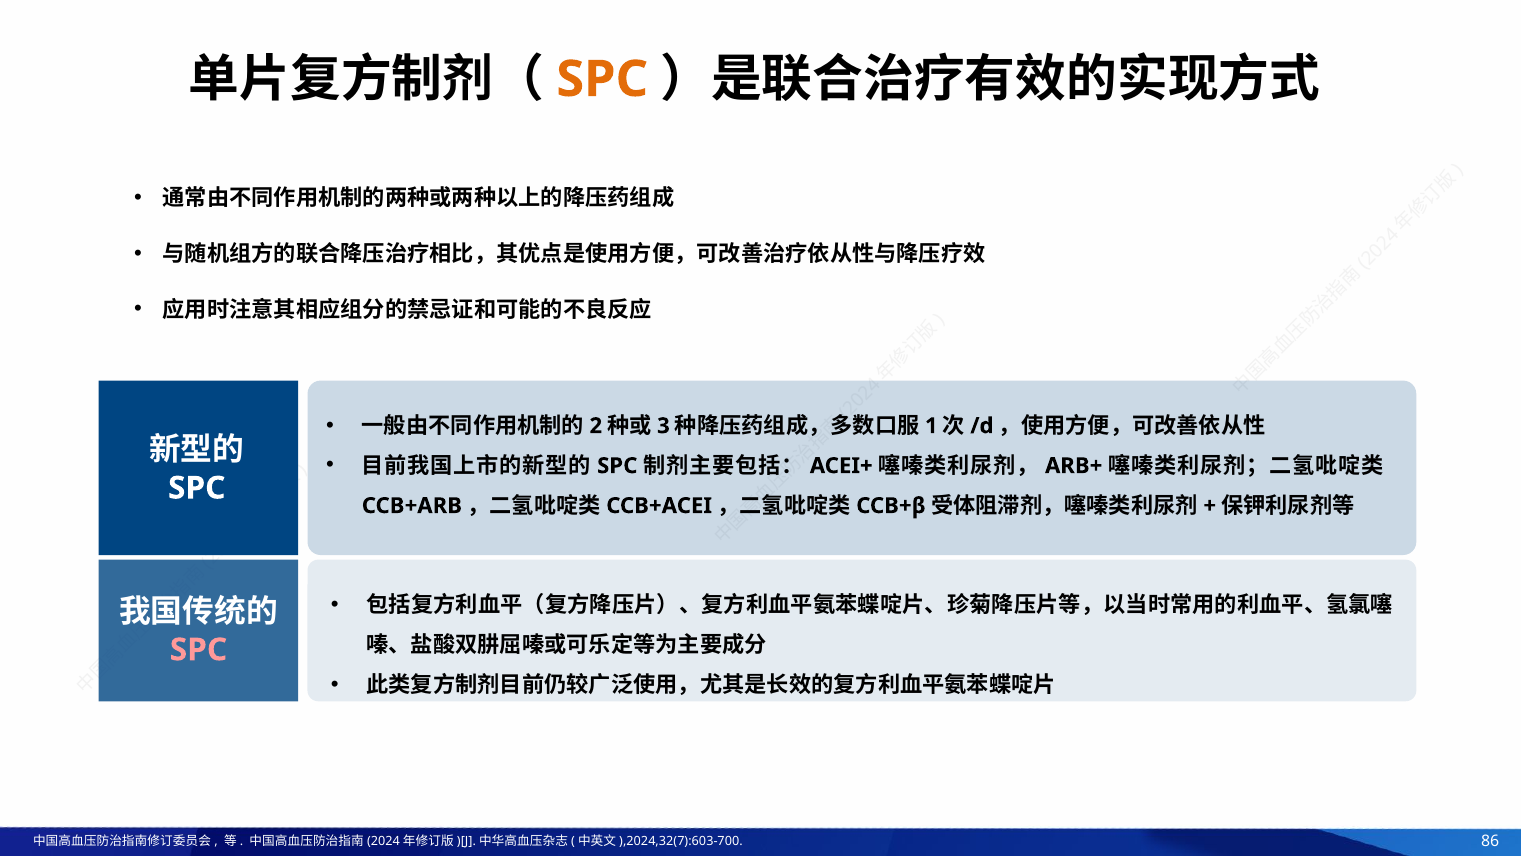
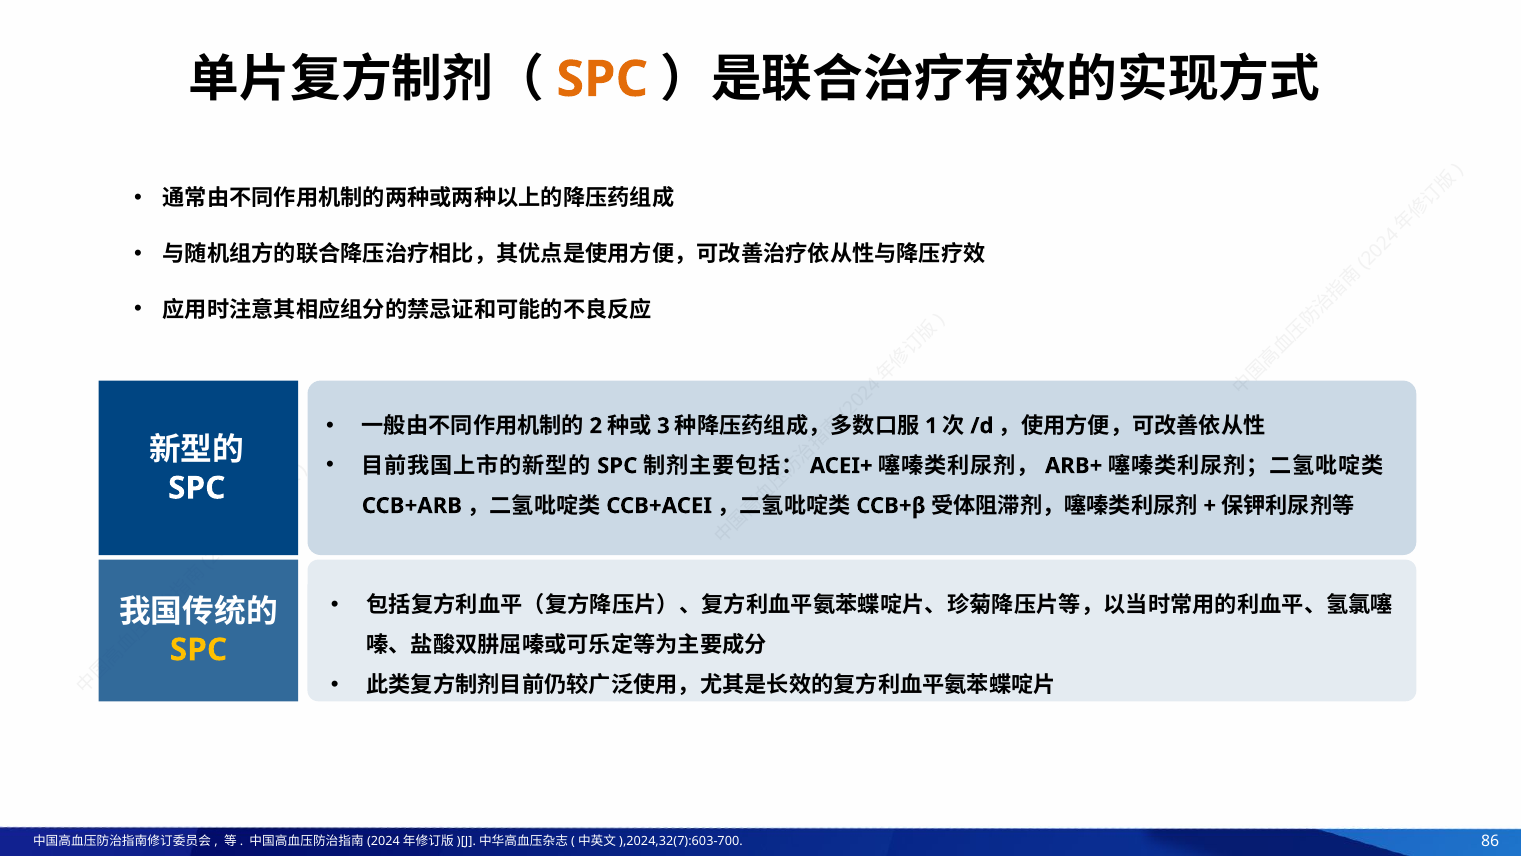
SPC at (199, 649) colour: pink -> yellow
